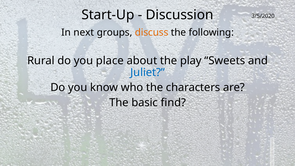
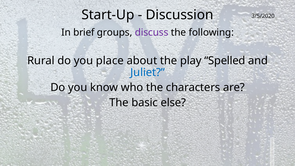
next: next -> brief
discuss colour: orange -> purple
Sweets: Sweets -> Spelled
find: find -> else
